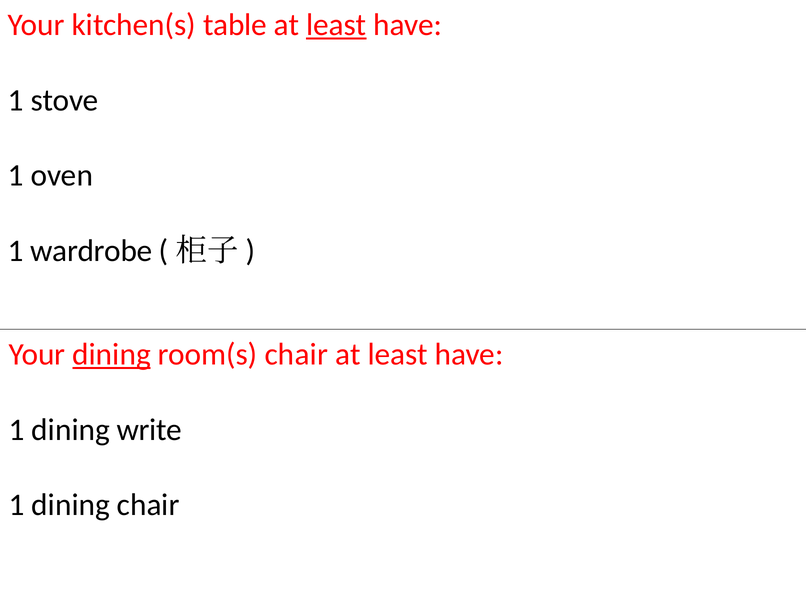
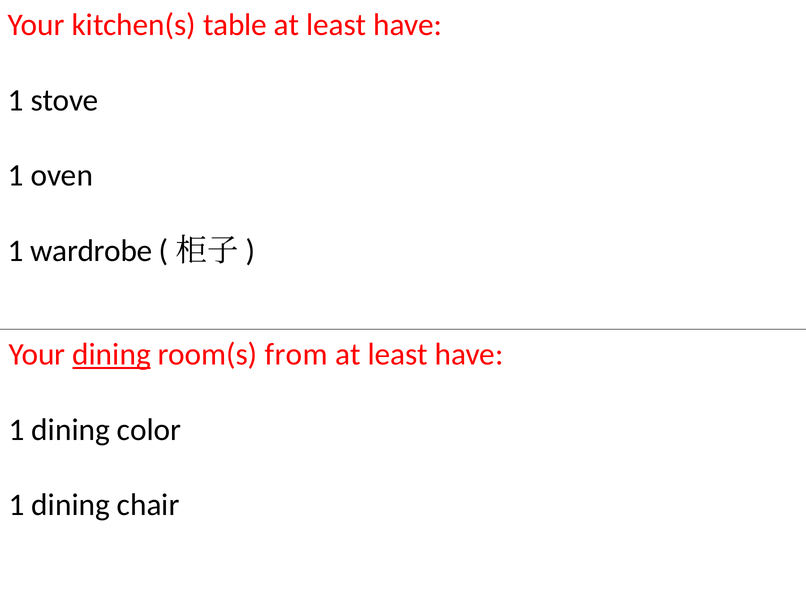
least at (336, 25) underline: present -> none
room(s chair: chair -> from
write: write -> color
